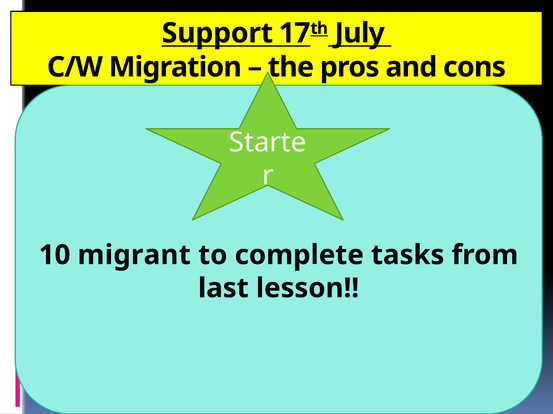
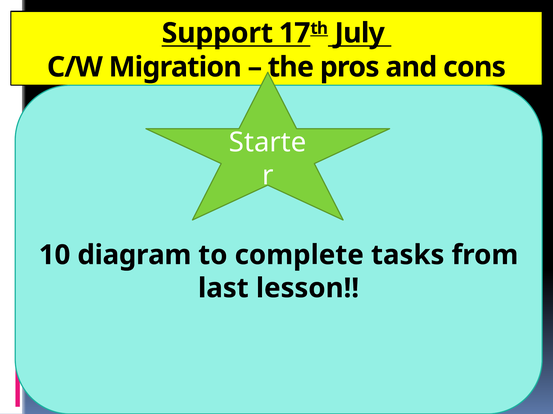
migrant: migrant -> diagram
